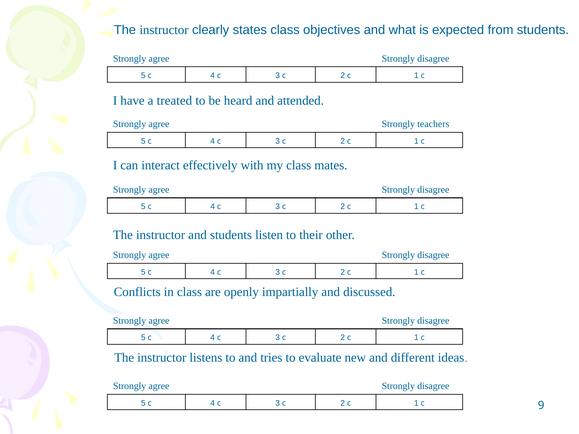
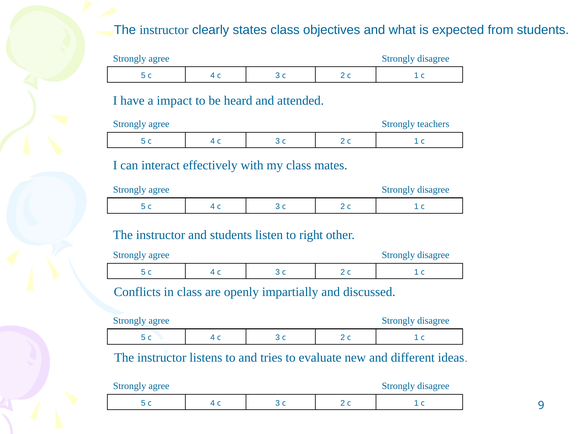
treated: treated -> impact
their: their -> right
